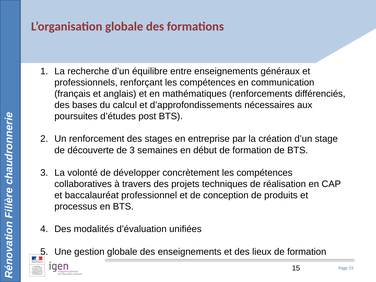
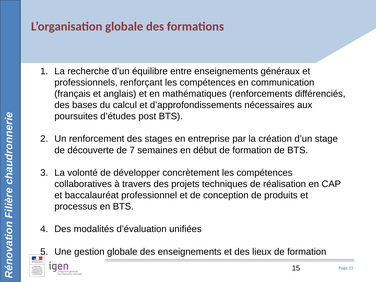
de 3: 3 -> 7
